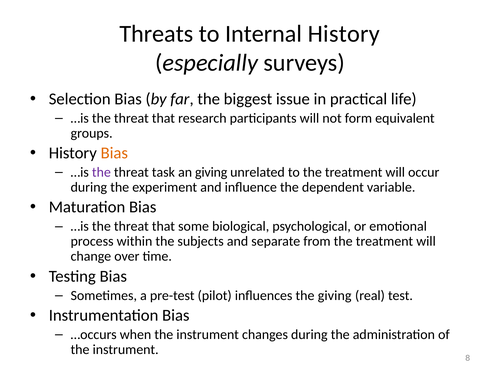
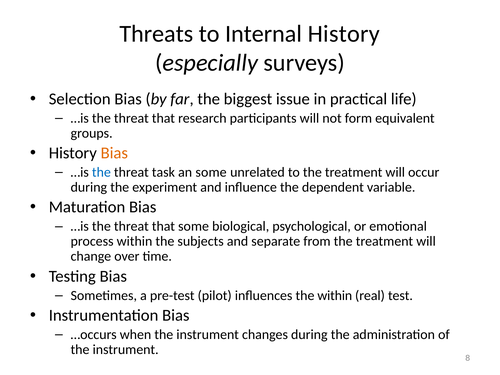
the at (101, 172) colour: purple -> blue
an giving: giving -> some
the giving: giving -> within
